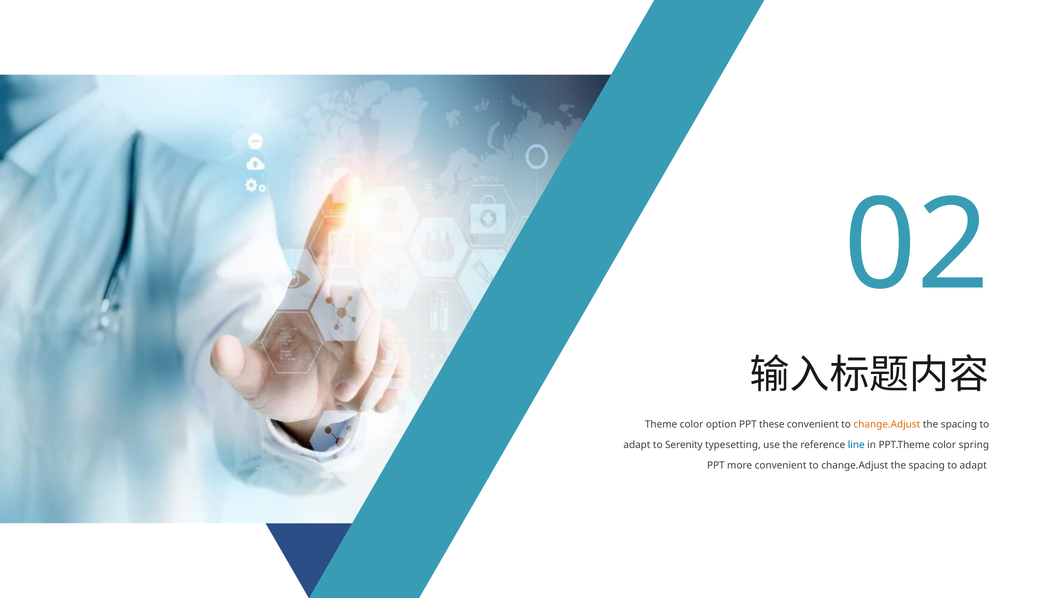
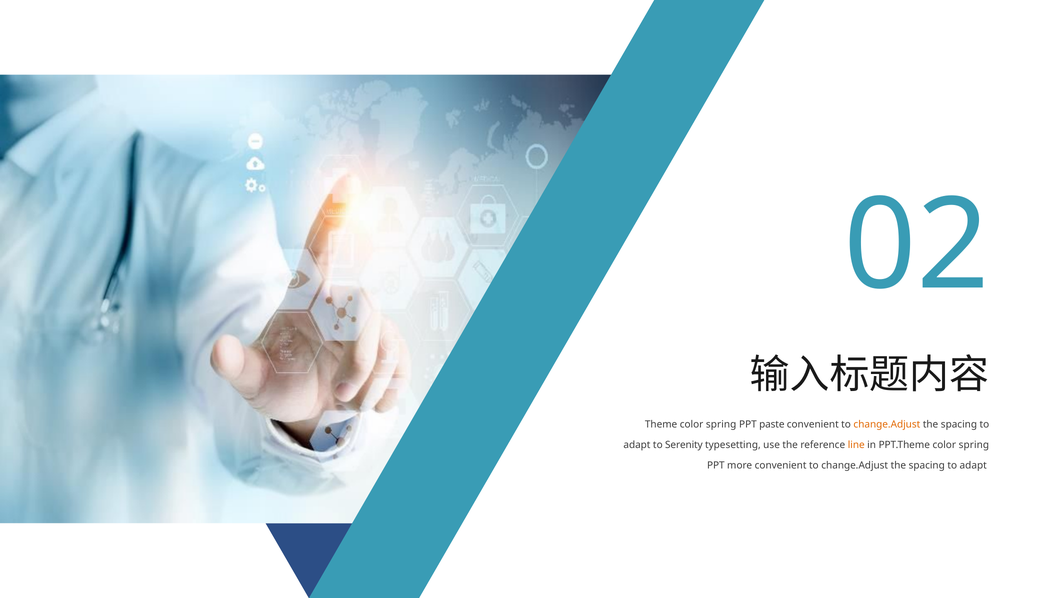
Theme color option: option -> spring
these: these -> paste
line colour: blue -> orange
